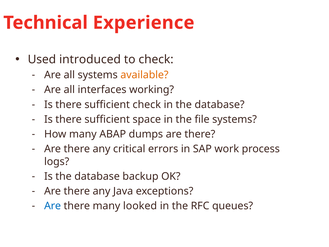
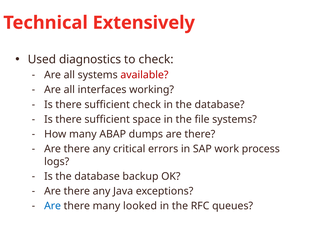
Experience: Experience -> Extensively
introduced: introduced -> diagnostics
available colour: orange -> red
